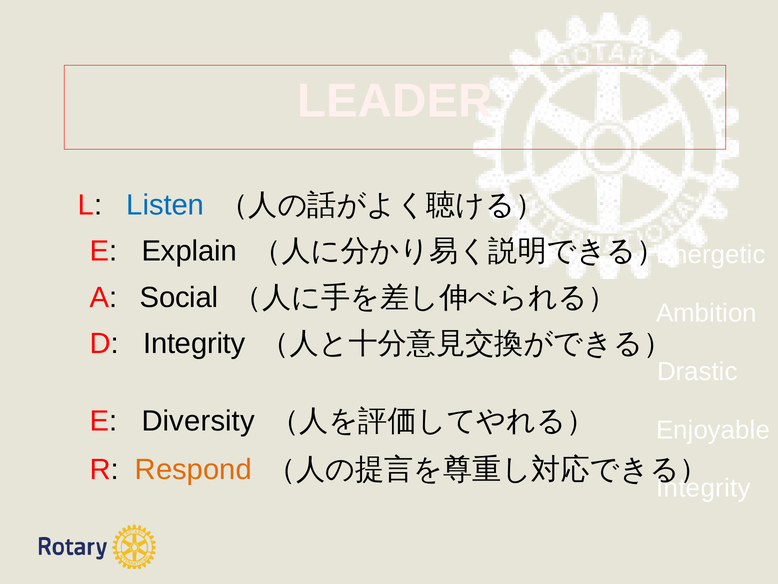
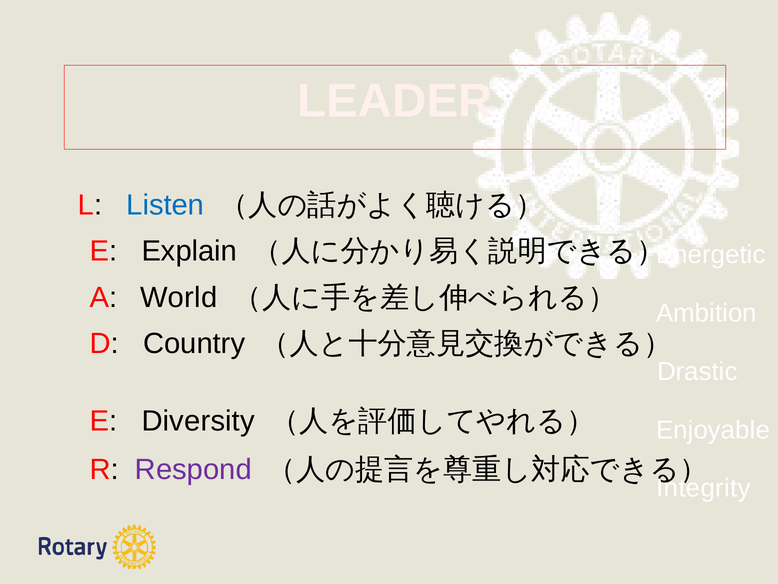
Social: Social -> World
D Integrity: Integrity -> Country
Respond colour: orange -> purple
